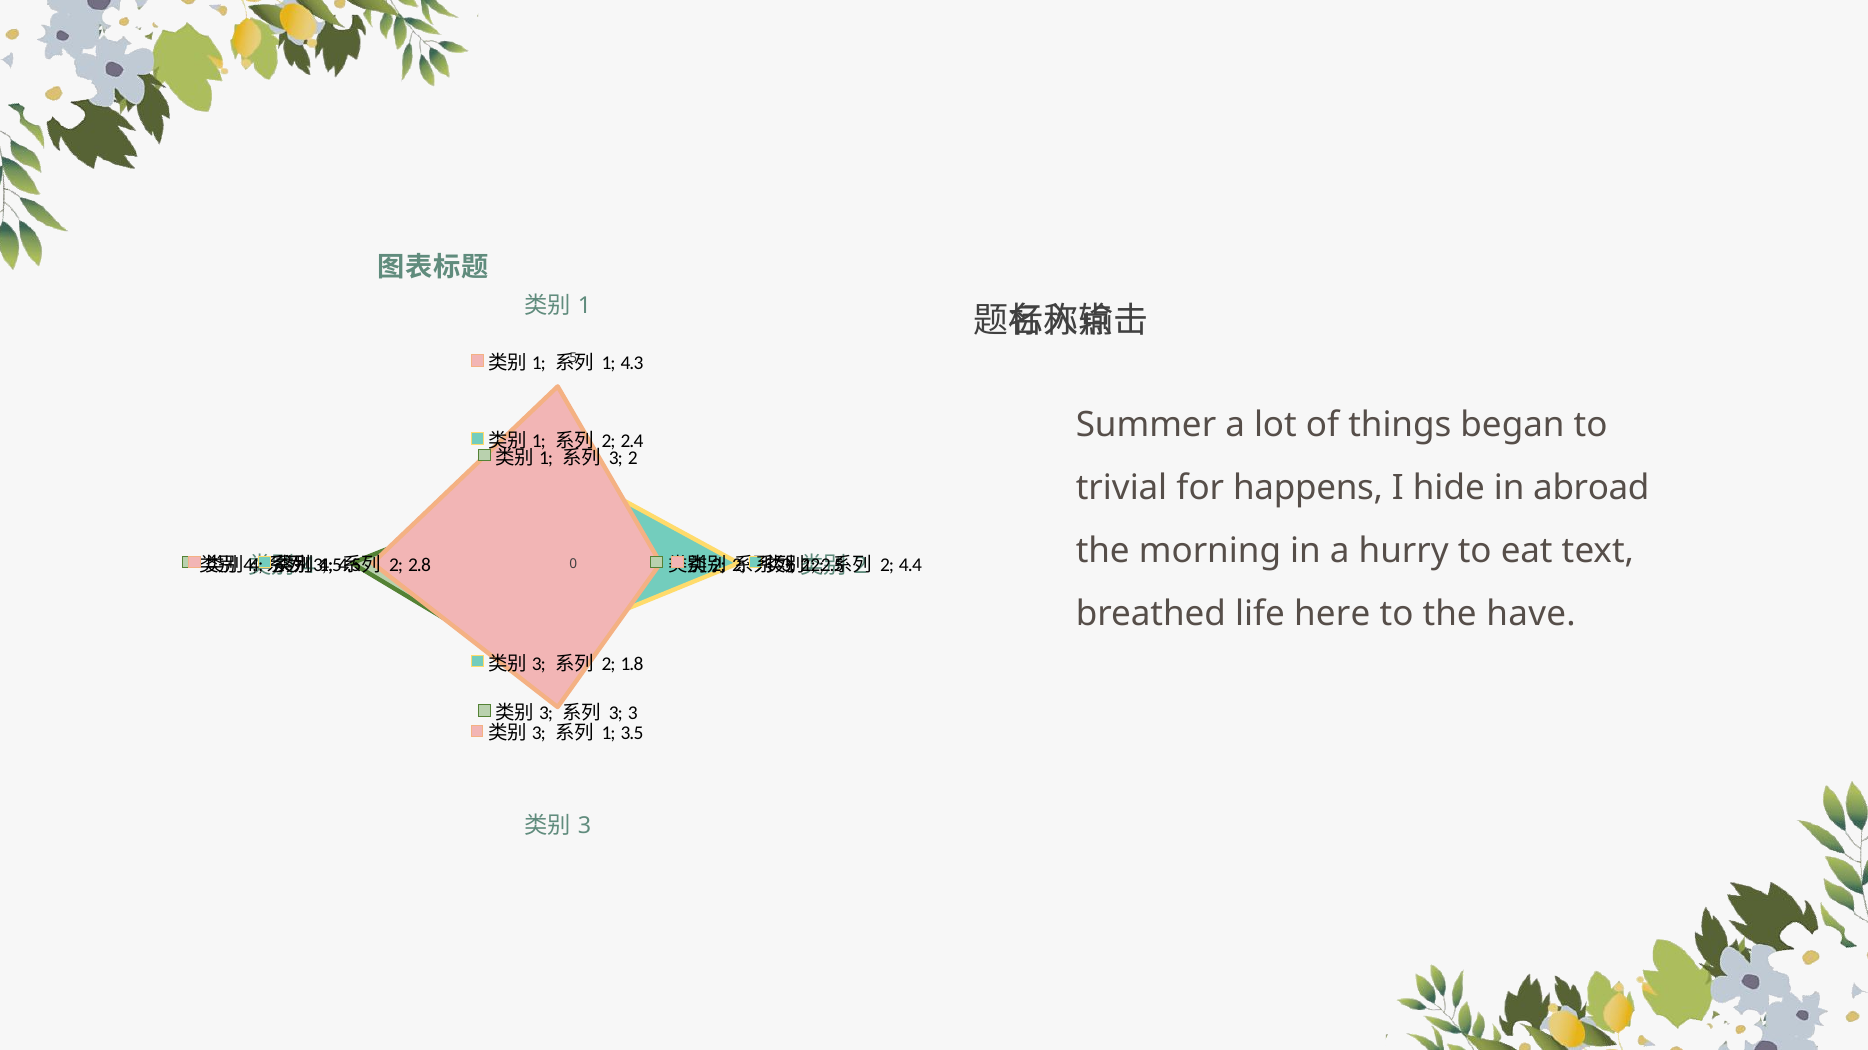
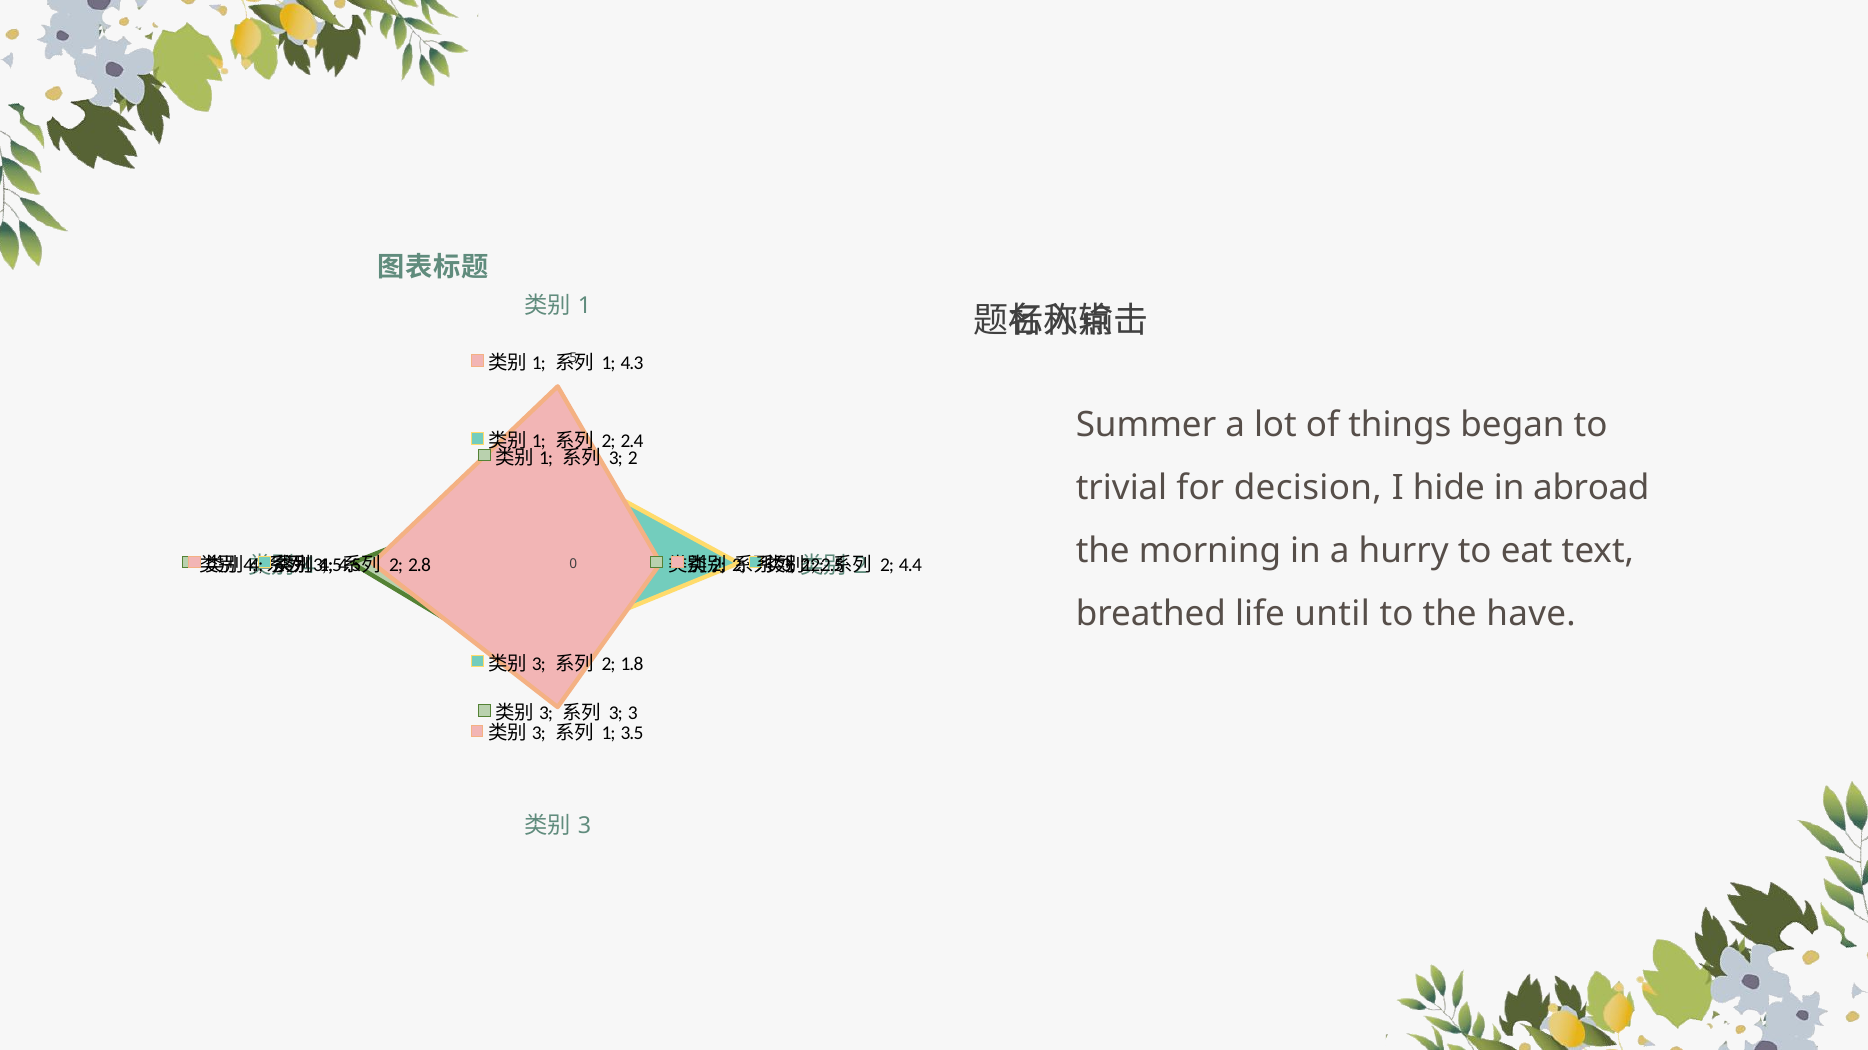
happens: happens -> decision
here: here -> until
